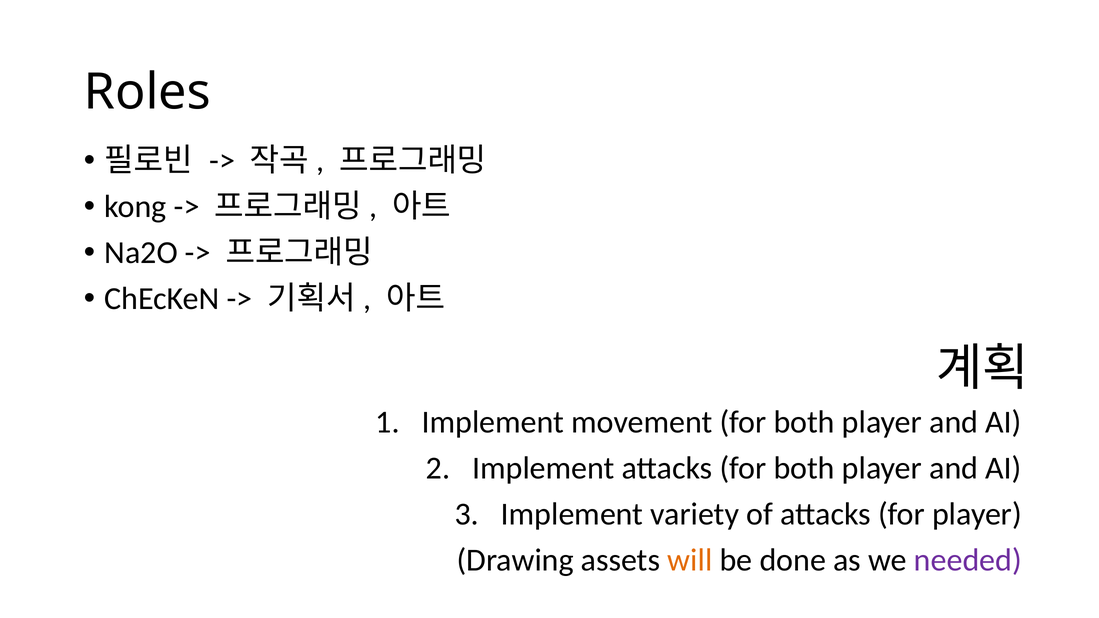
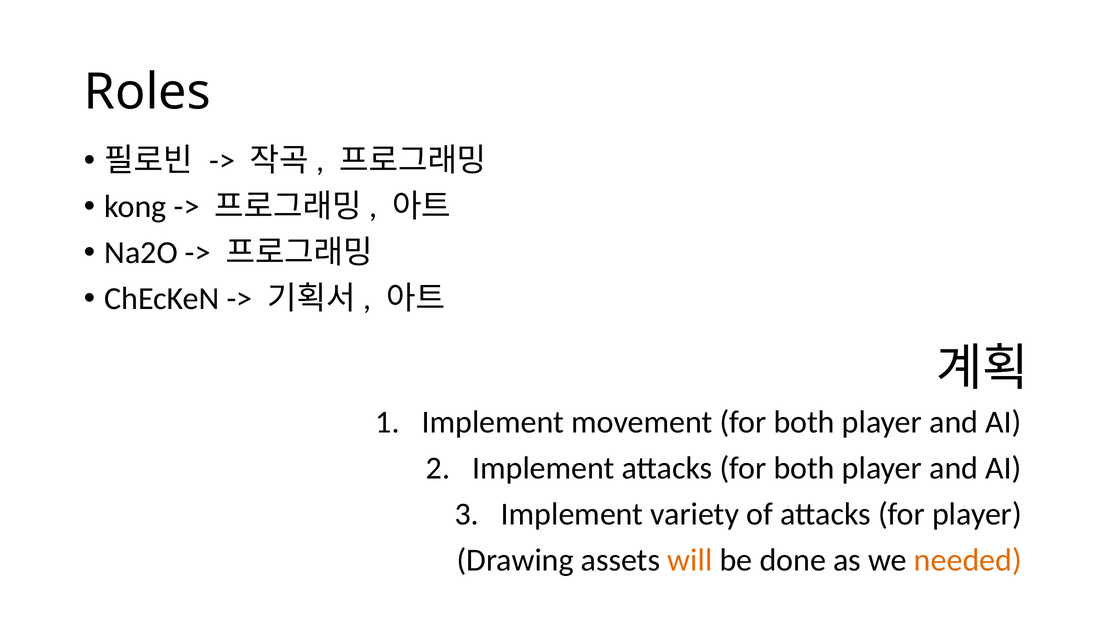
needed colour: purple -> orange
